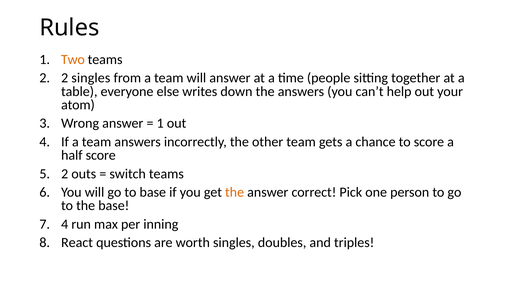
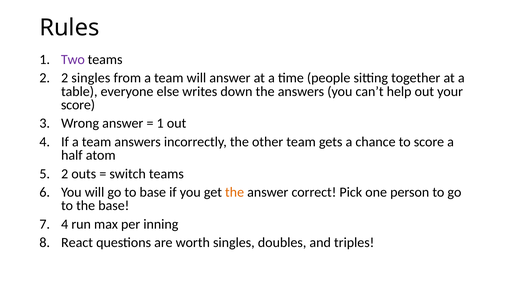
Two colour: orange -> purple
atom at (78, 105): atom -> score
half score: score -> atom
